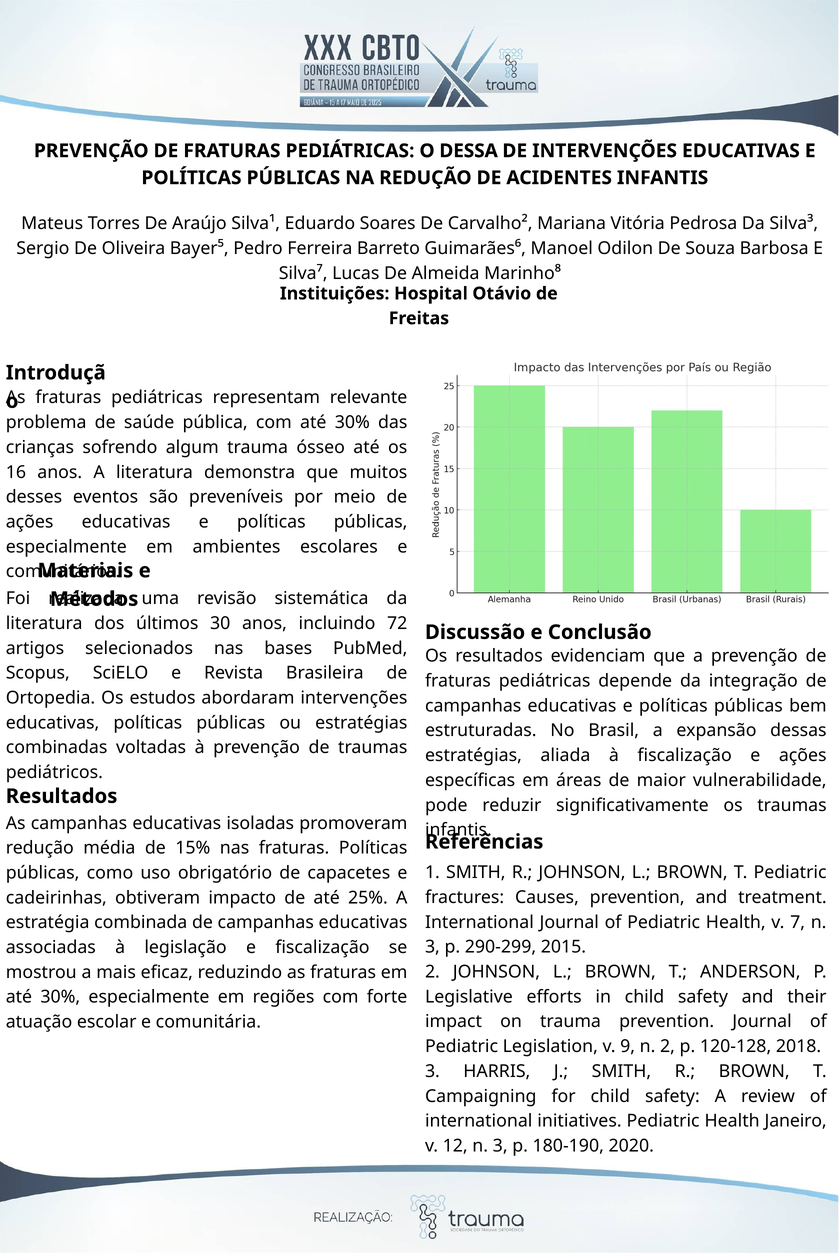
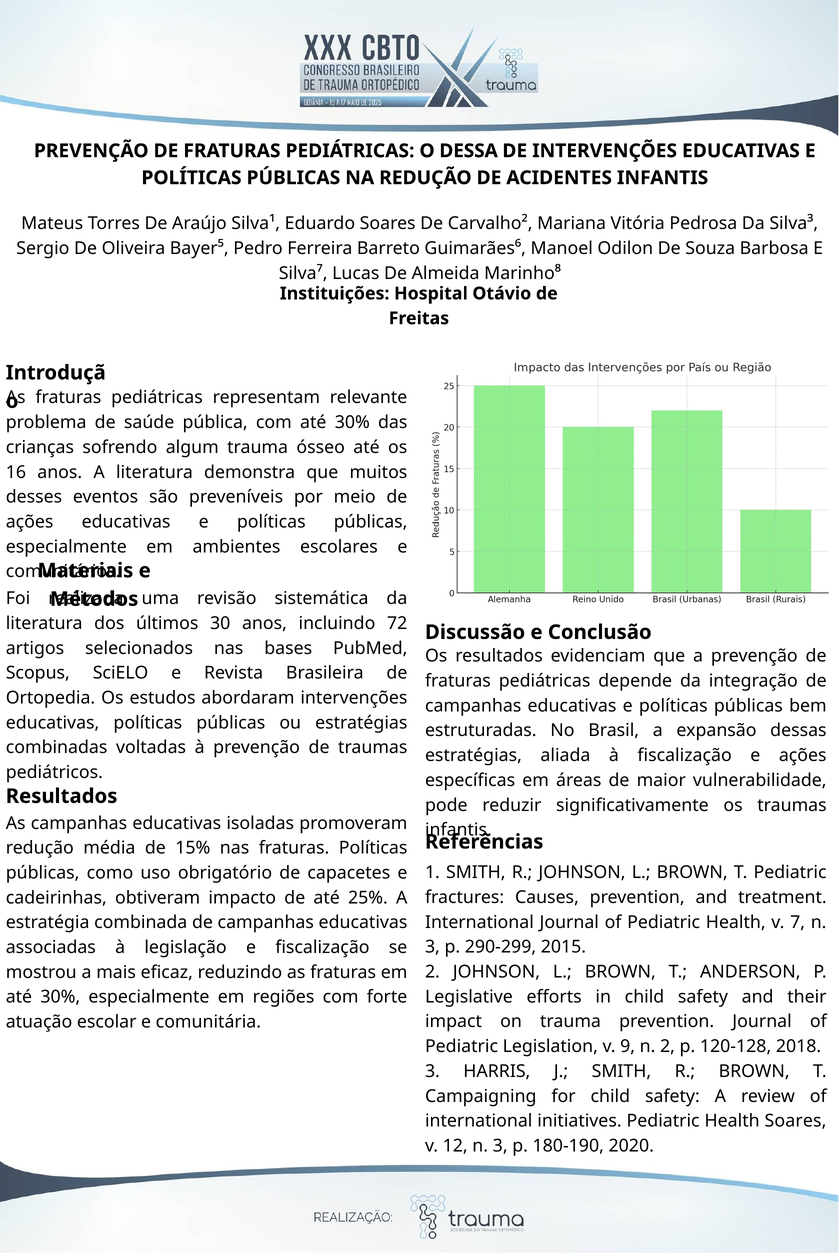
Health Janeiro: Janeiro -> Soares
